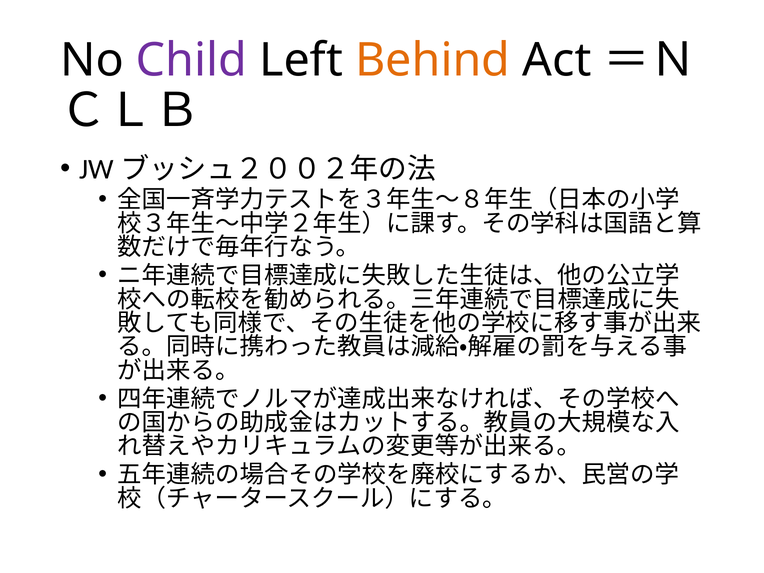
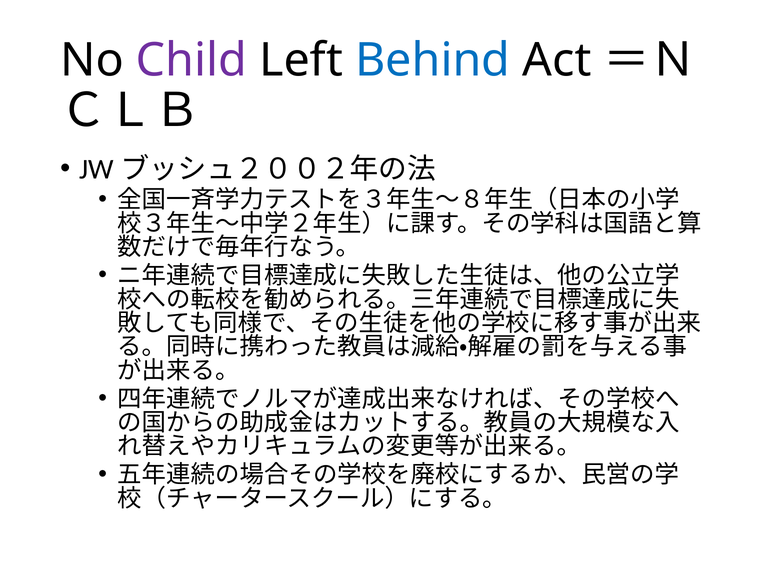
Behind colour: orange -> blue
